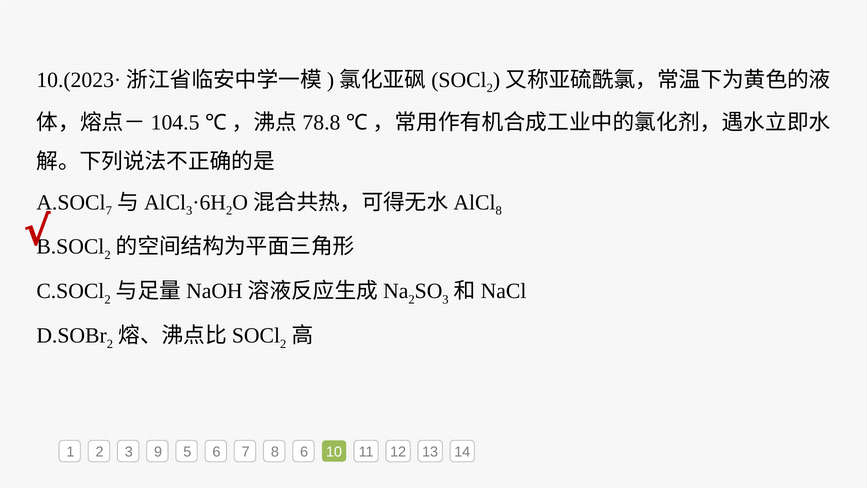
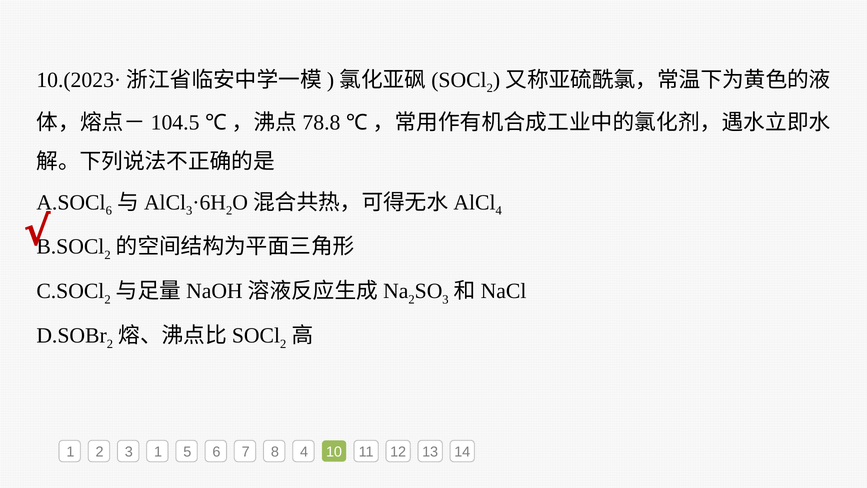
7 at (109, 211): 7 -> 6
8 at (499, 211): 8 -> 4
3 9: 9 -> 1
8 6: 6 -> 4
